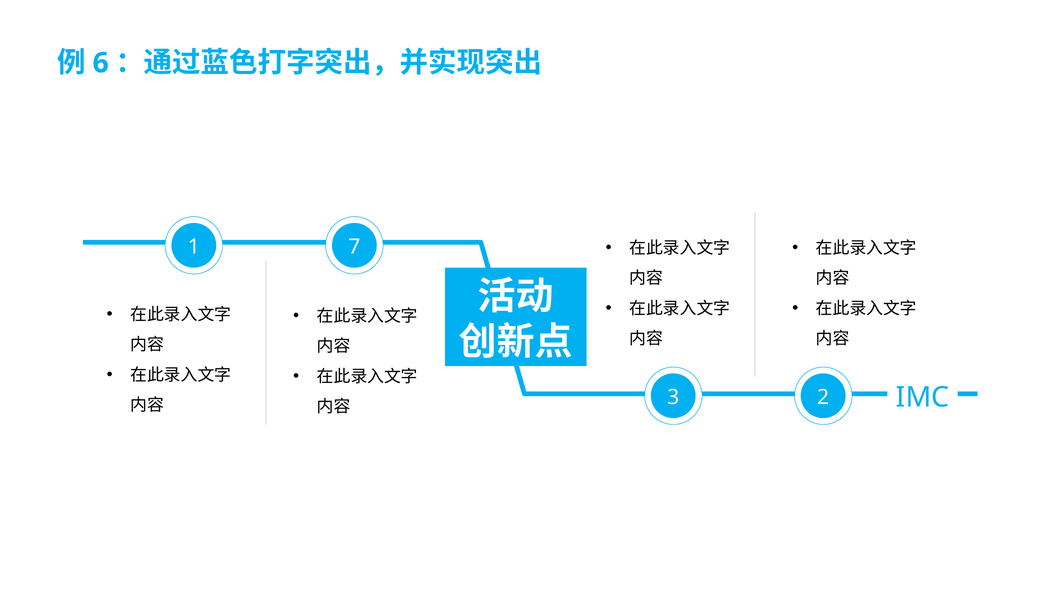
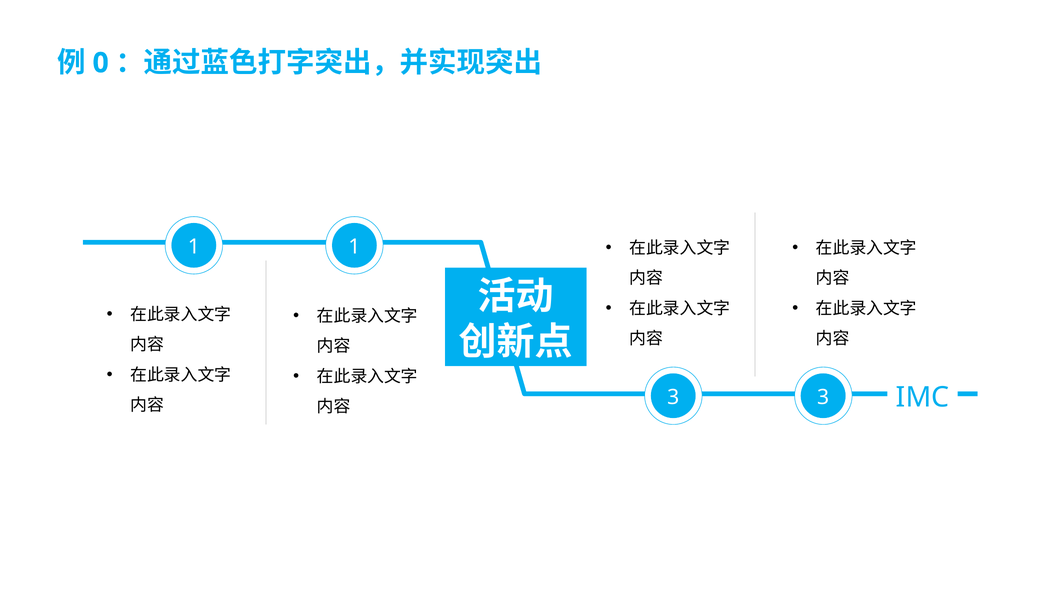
6: 6 -> 0
1 7: 7 -> 1
3 2: 2 -> 3
